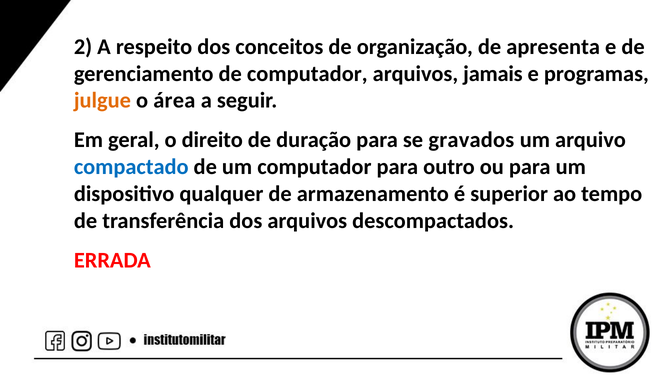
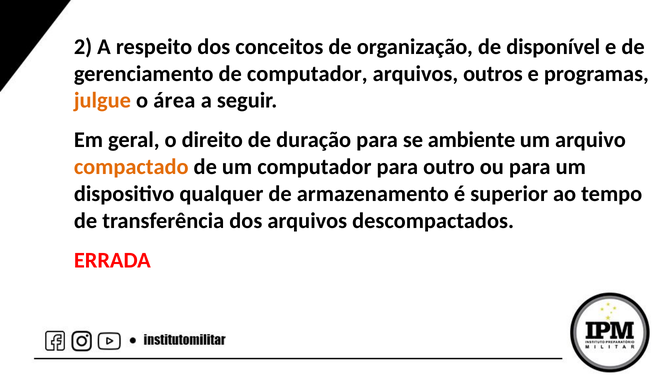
apresenta: apresenta -> disponível
jamais: jamais -> outros
gravados: gravados -> ambiente
compactado colour: blue -> orange
